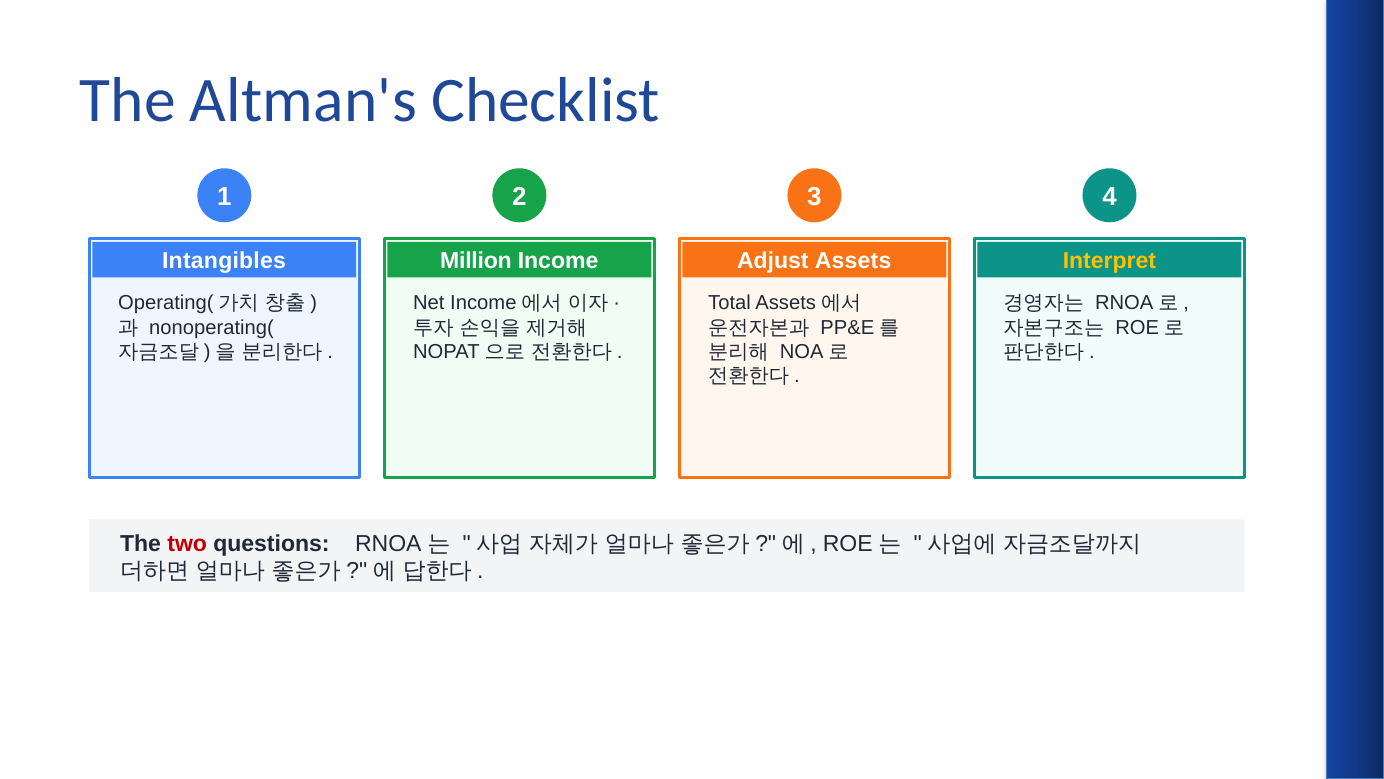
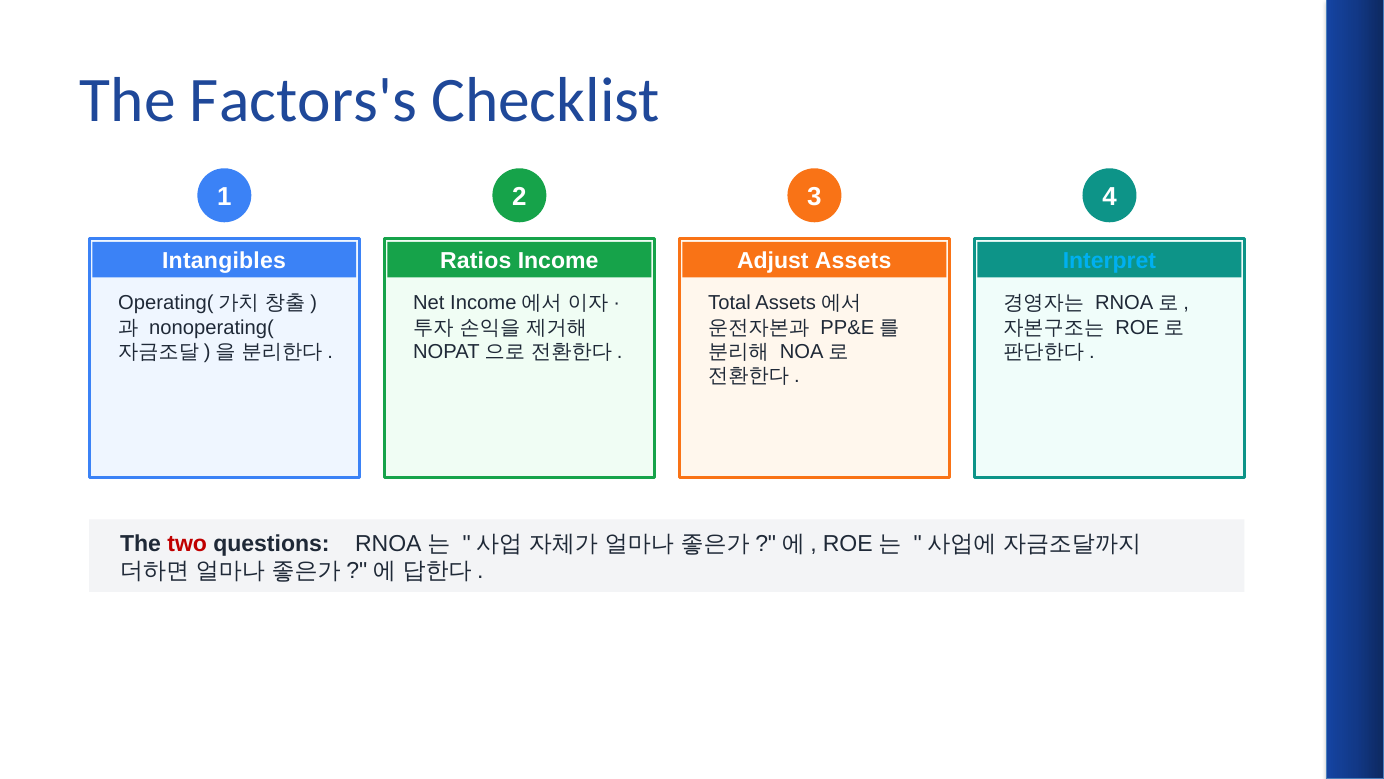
Altman's: Altman's -> Factors's
Million: Million -> Ratios
Interpret colour: yellow -> light blue
